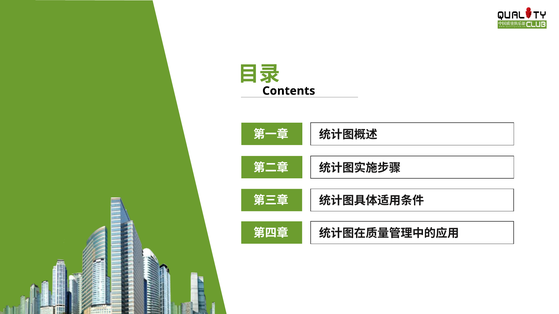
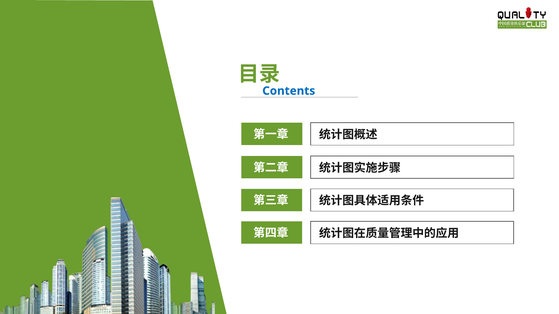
Contents colour: black -> blue
